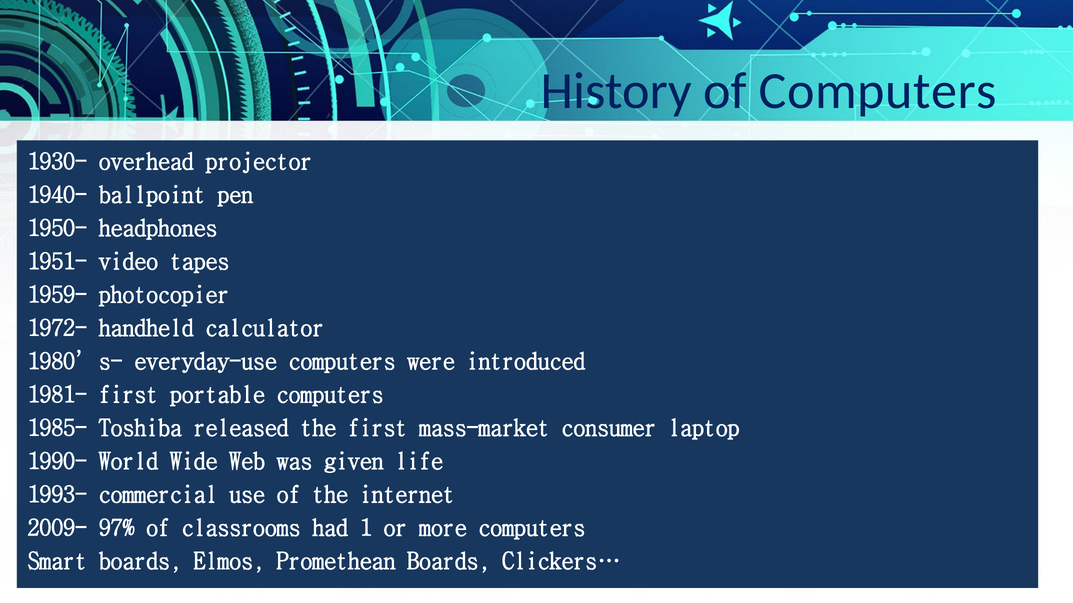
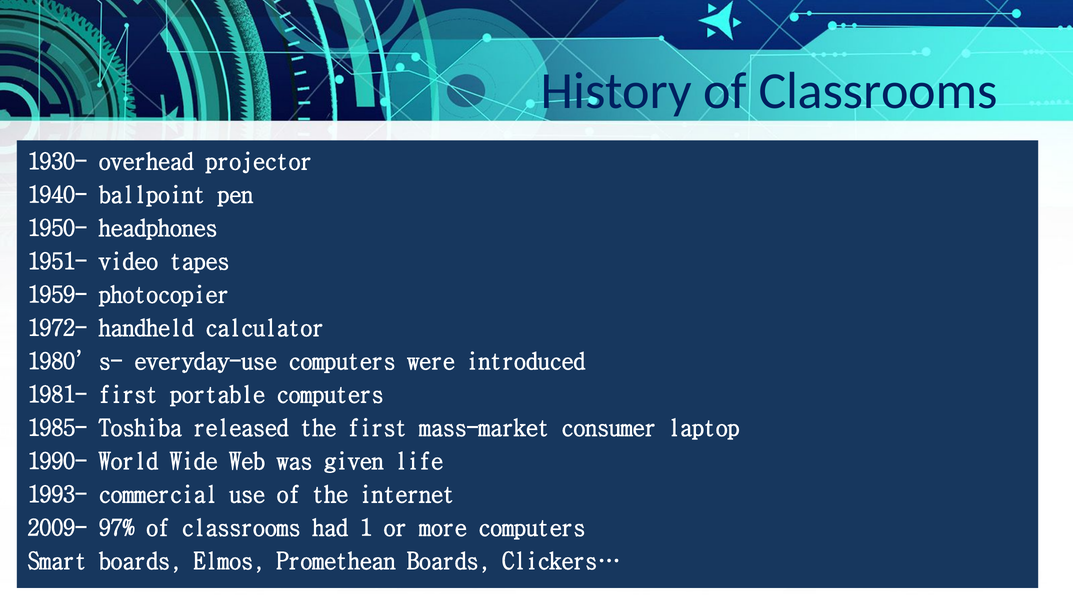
History of Computers: Computers -> Classrooms
